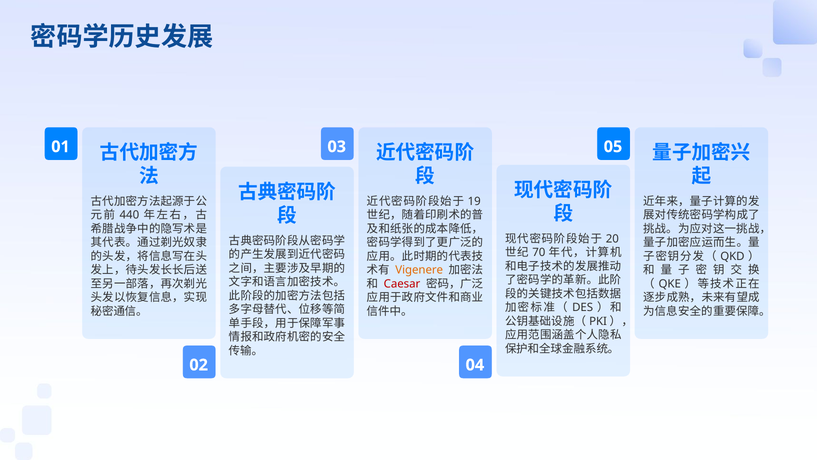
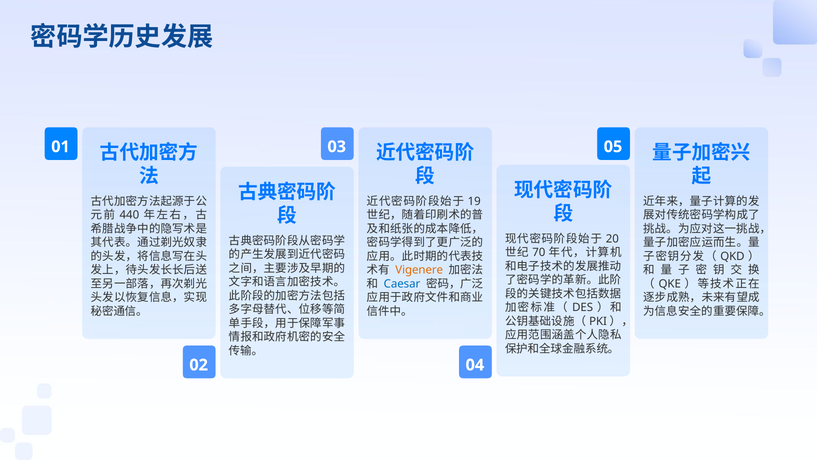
Caesar colour: red -> blue
